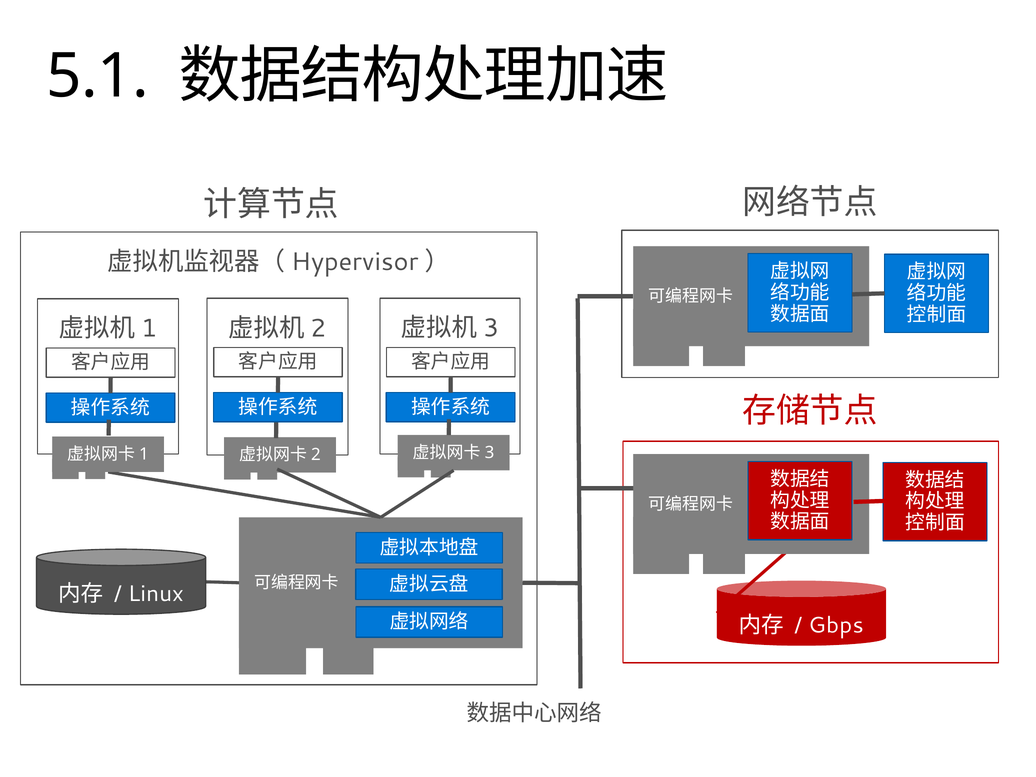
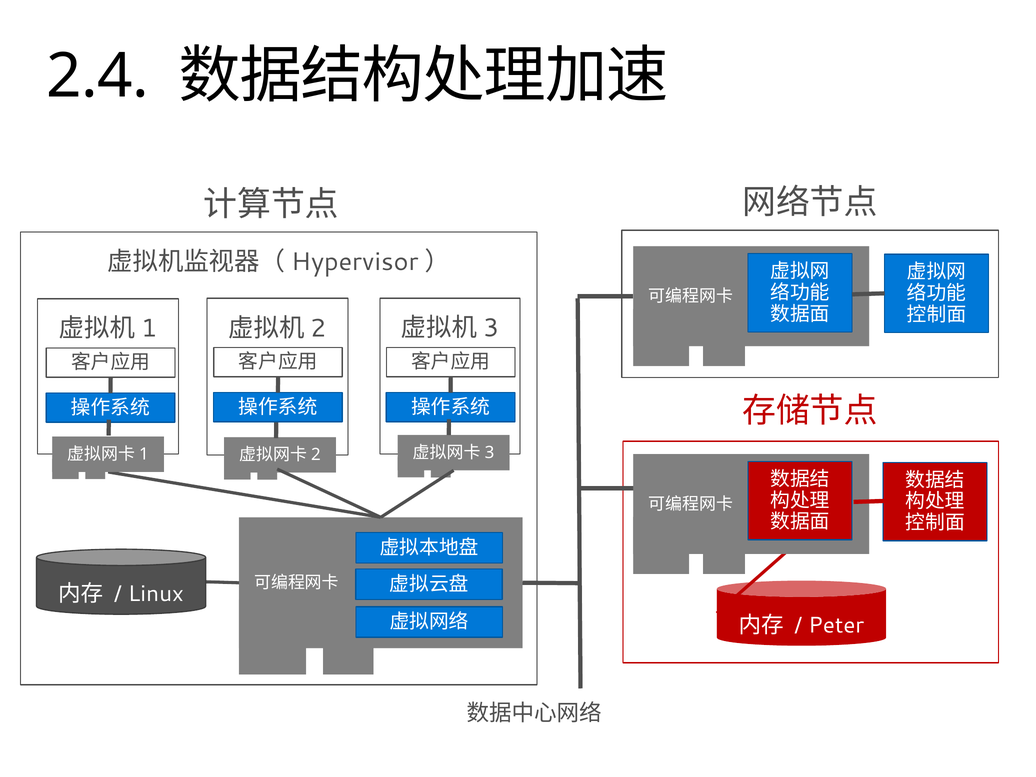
5.1: 5.1 -> 2.4
Gbps: Gbps -> Peter
